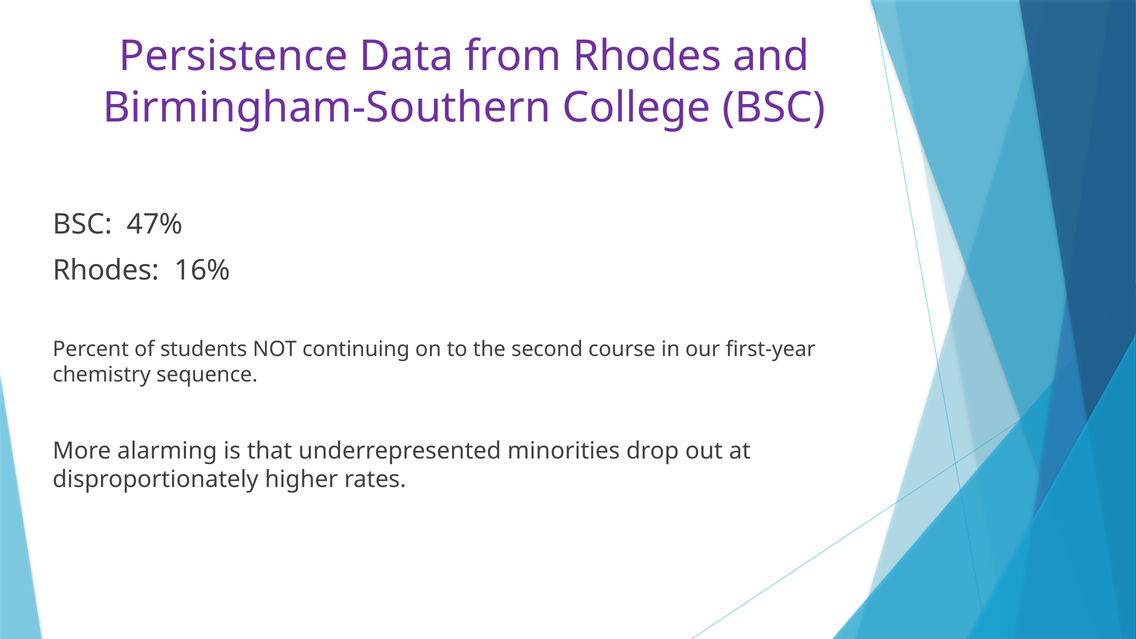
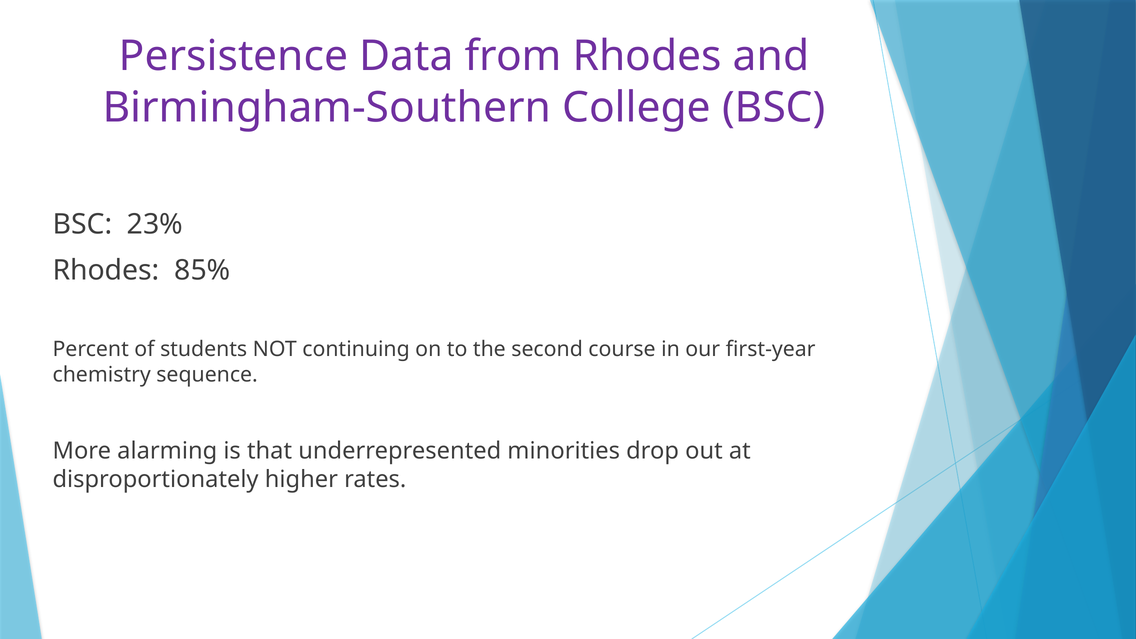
47%: 47% -> 23%
16%: 16% -> 85%
